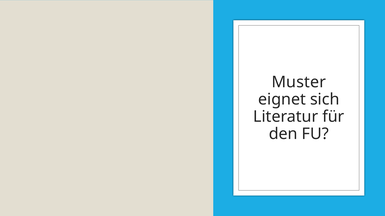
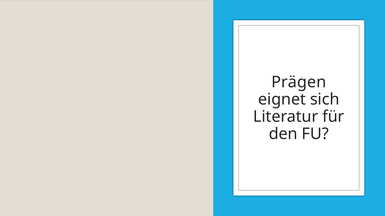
Muster: Muster -> Prägen
